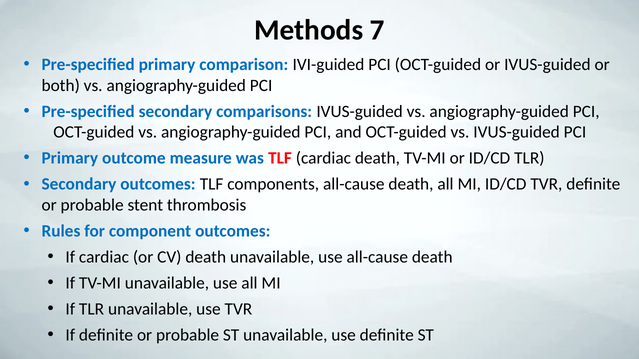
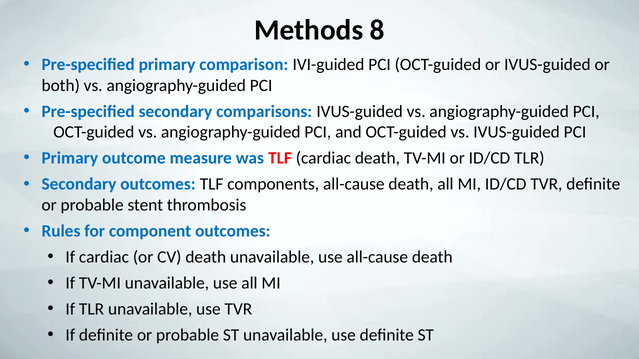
7: 7 -> 8
